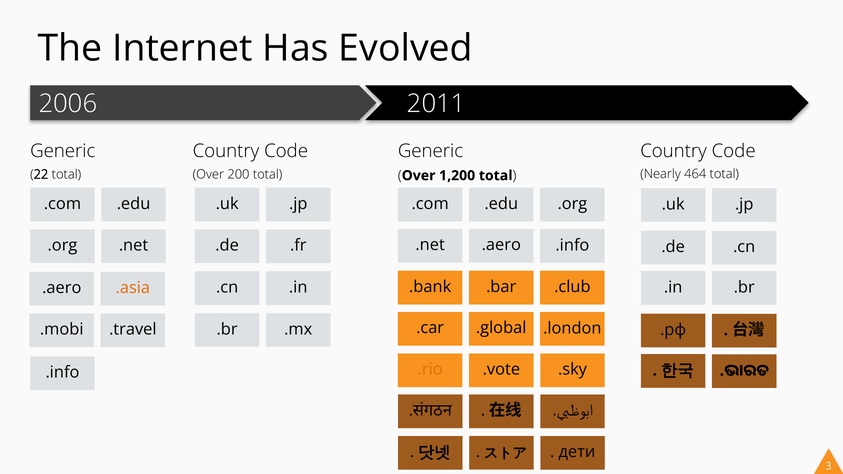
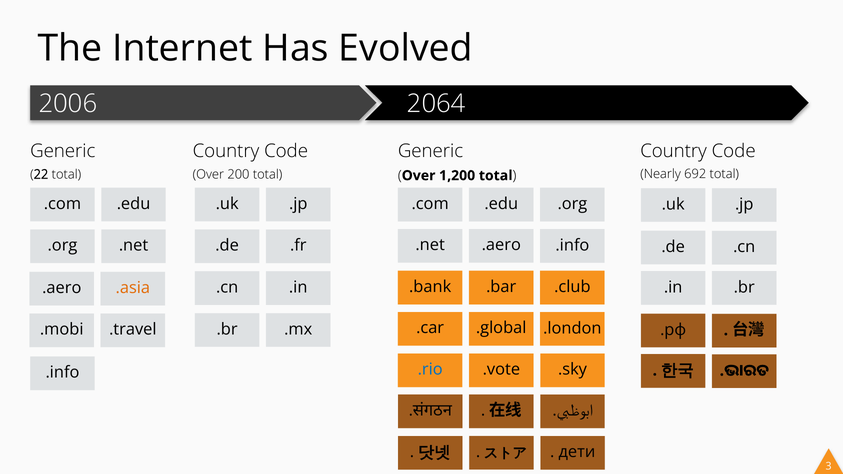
2011: 2011 -> 2064
464: 464 -> 692
.rio colour: orange -> blue
